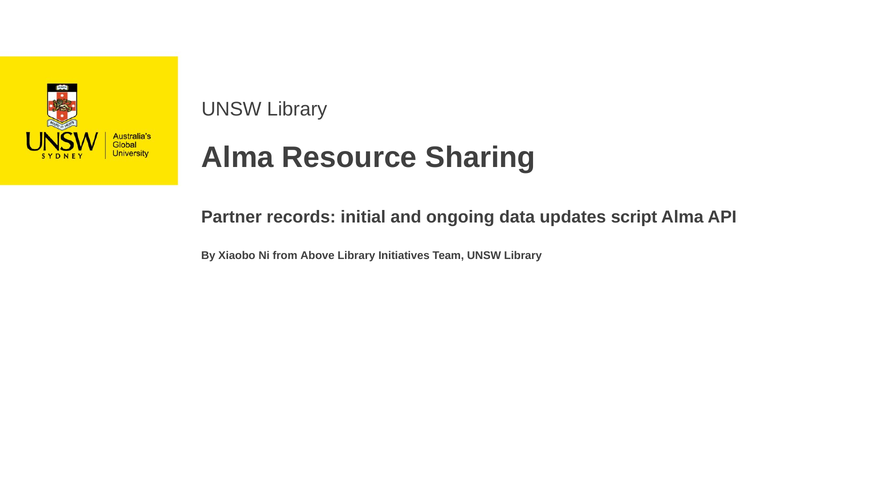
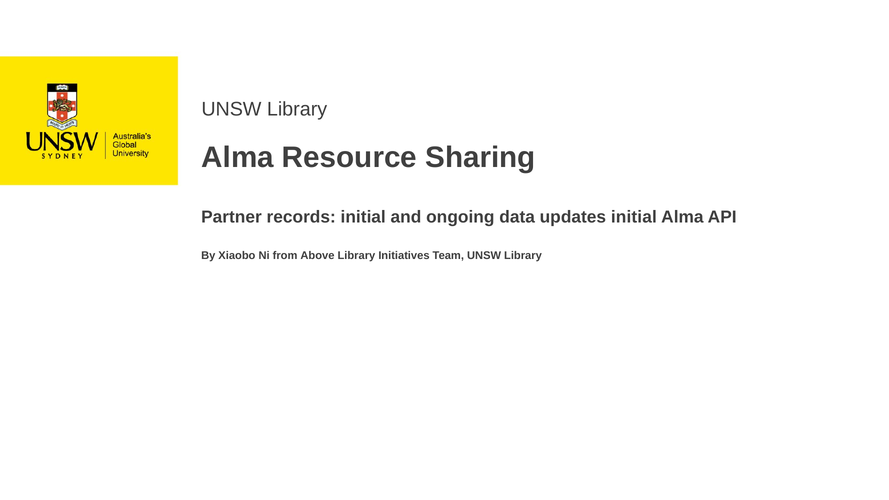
updates script: script -> initial
